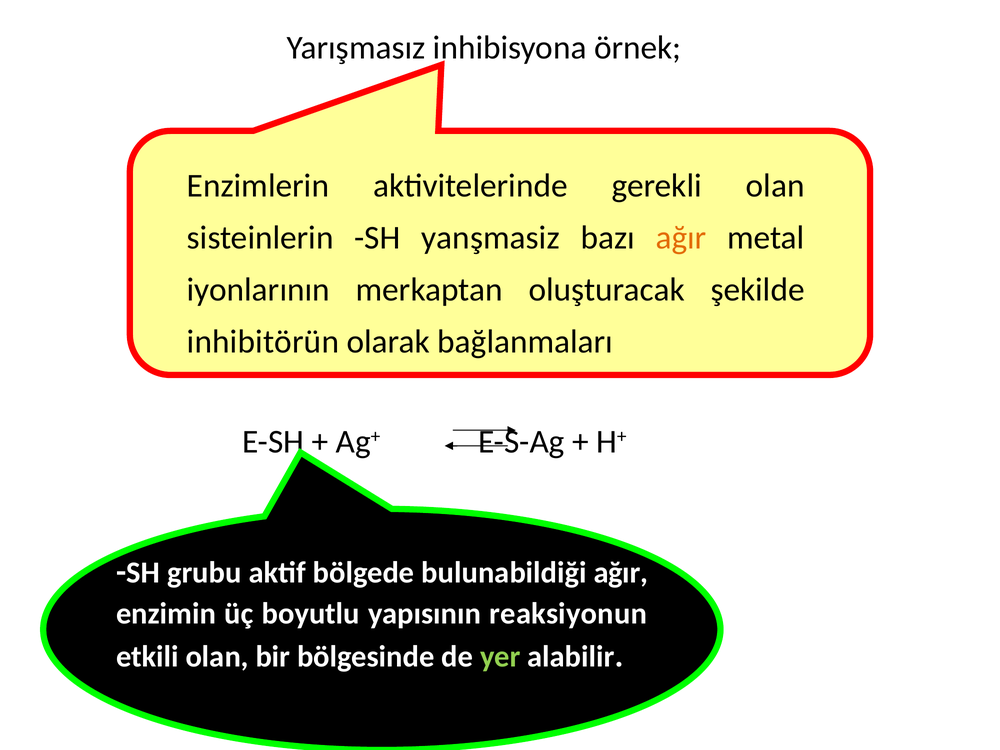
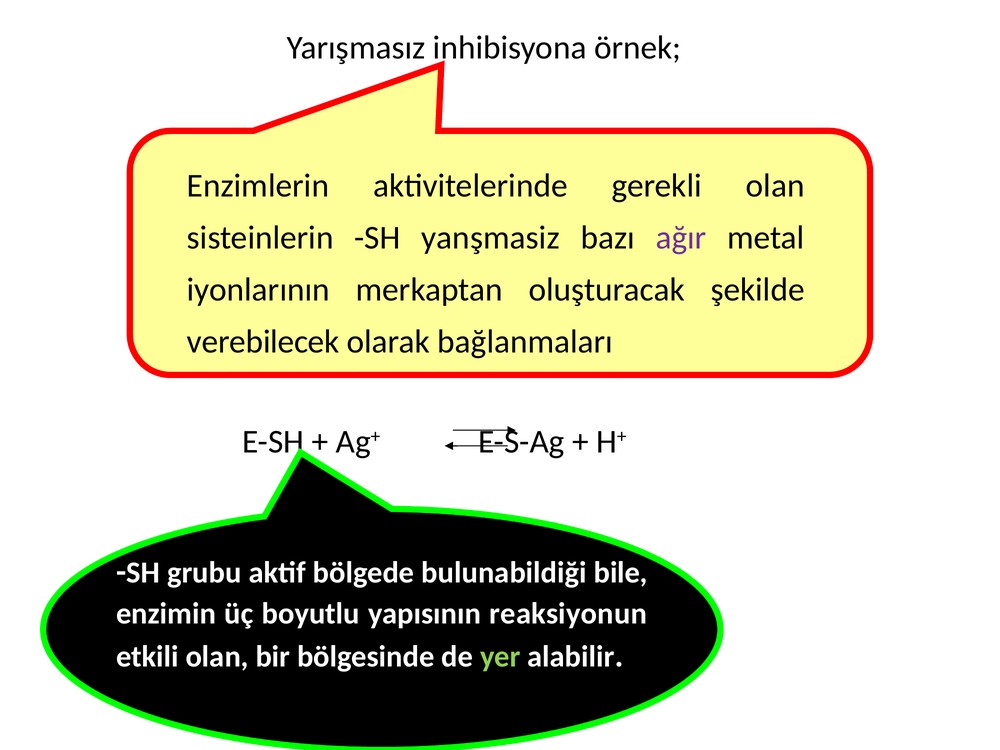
ağır at (681, 238) colour: orange -> purple
inhibitörün: inhibitörün -> verebilecek
bulunabildiği ağır: ağır -> bile
